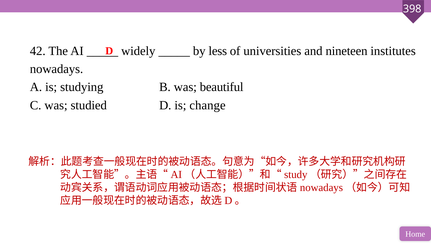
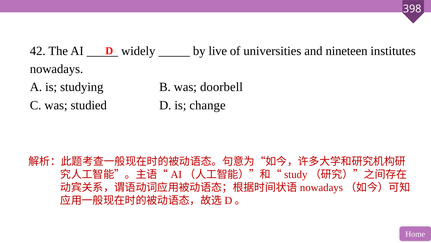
less: less -> live
beautiful: beautiful -> doorbell
